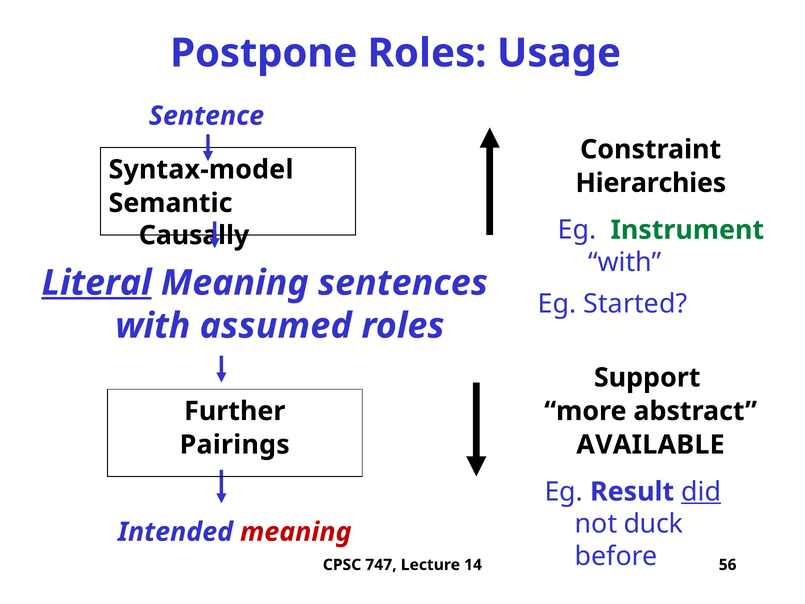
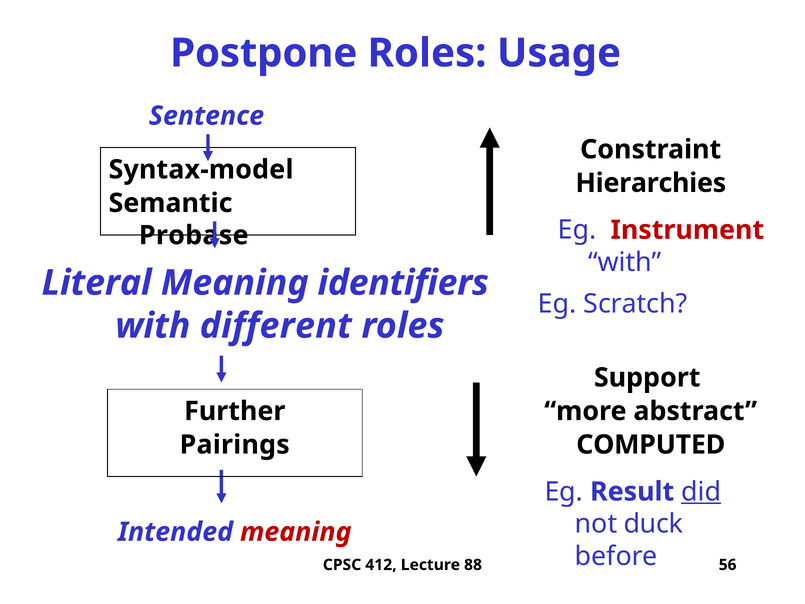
Instrument colour: green -> red
Causally: Causally -> Probase
Literal underline: present -> none
sentences: sentences -> identifiers
Started: Started -> Scratch
assumed: assumed -> different
AVAILABLE: AVAILABLE -> COMPUTED
747: 747 -> 412
14: 14 -> 88
